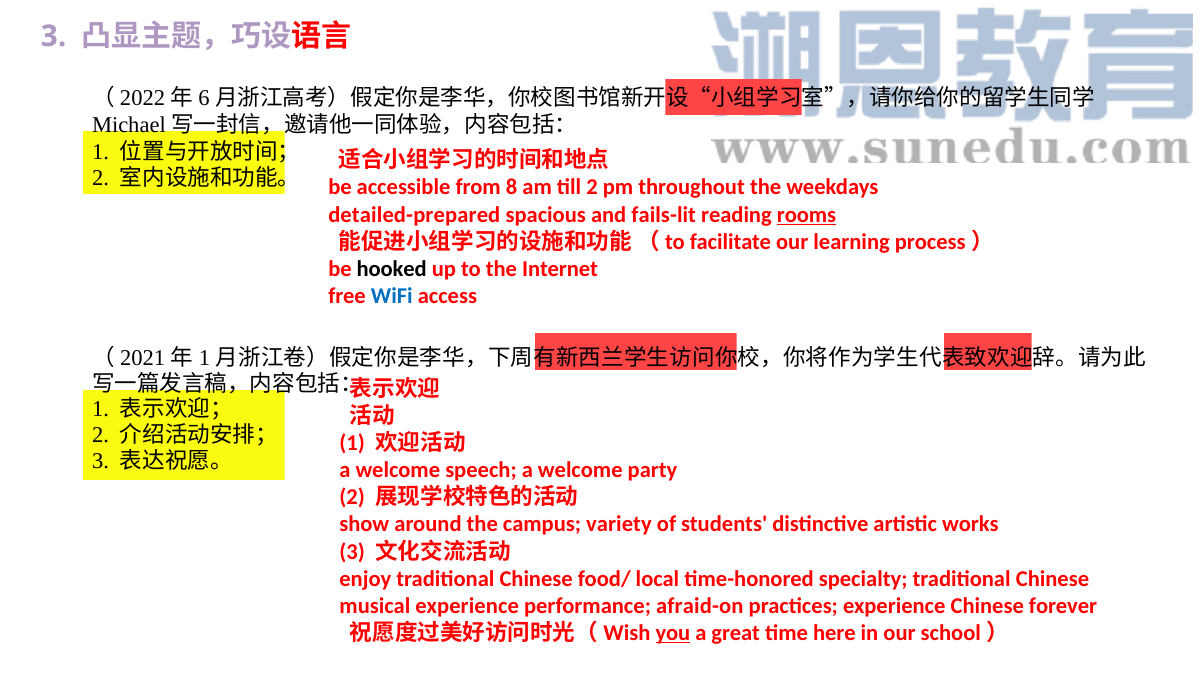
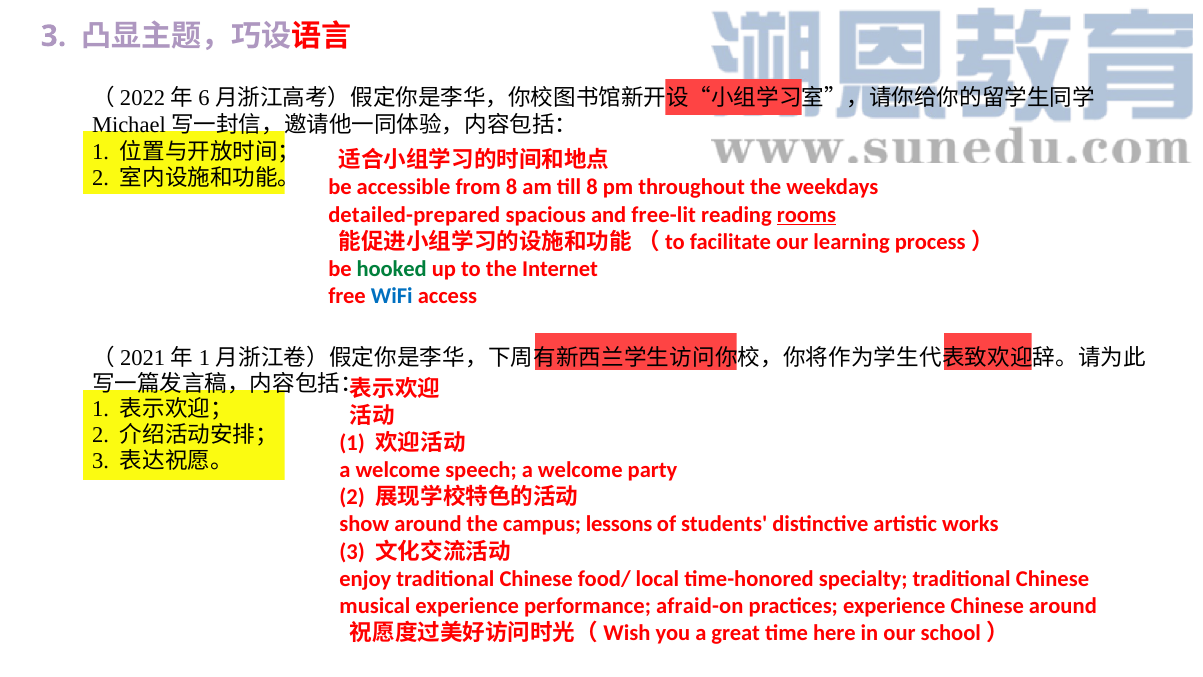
till 2: 2 -> 8
fails-lit: fails-lit -> free-lit
hooked colour: black -> green
variety: variety -> lessons
Chinese forever: forever -> around
you underline: present -> none
